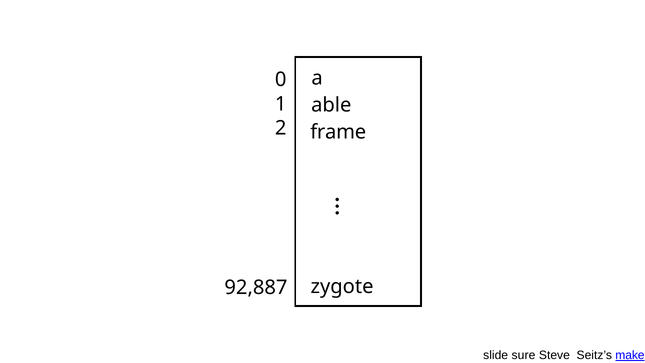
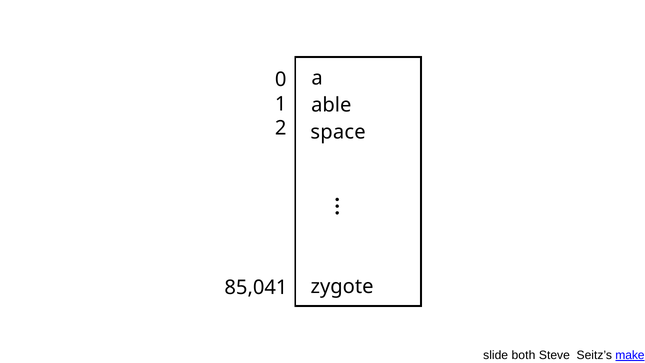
frame: frame -> space
92,887: 92,887 -> 85,041
sure: sure -> both
